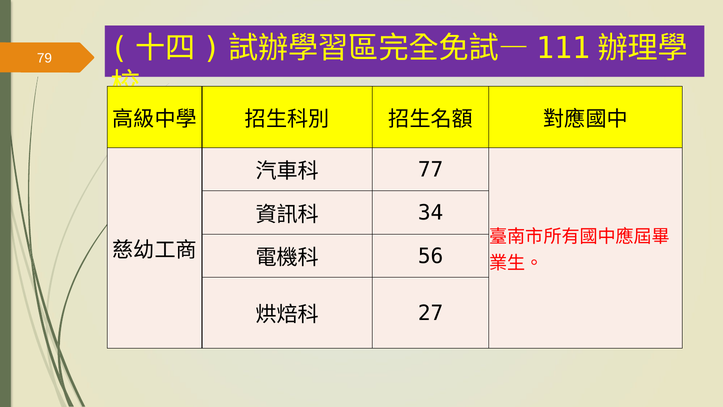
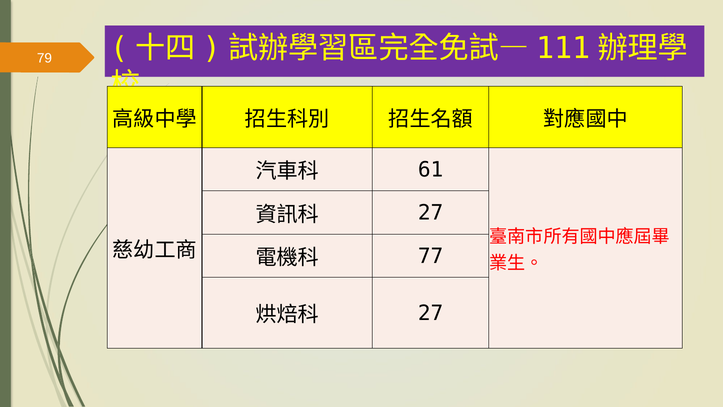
77: 77 -> 61
34 at (431, 213): 34 -> 27
56: 56 -> 77
